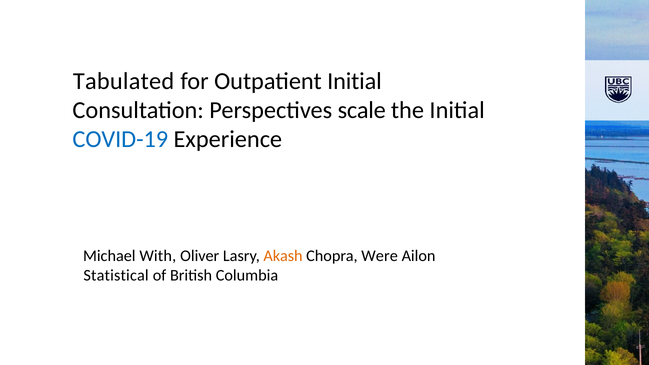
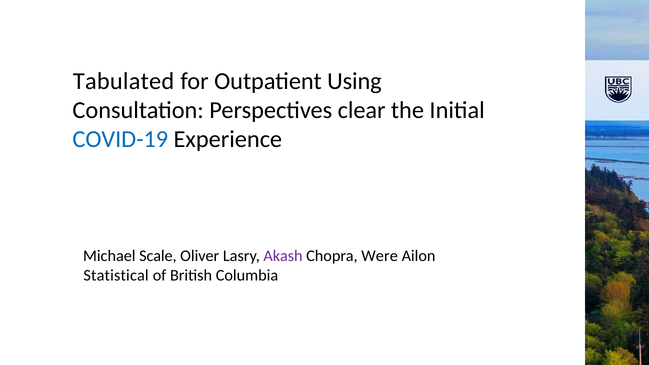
Outpatient Initial: Initial -> Using
scale: scale -> clear
With: With -> Scale
Akash colour: orange -> purple
